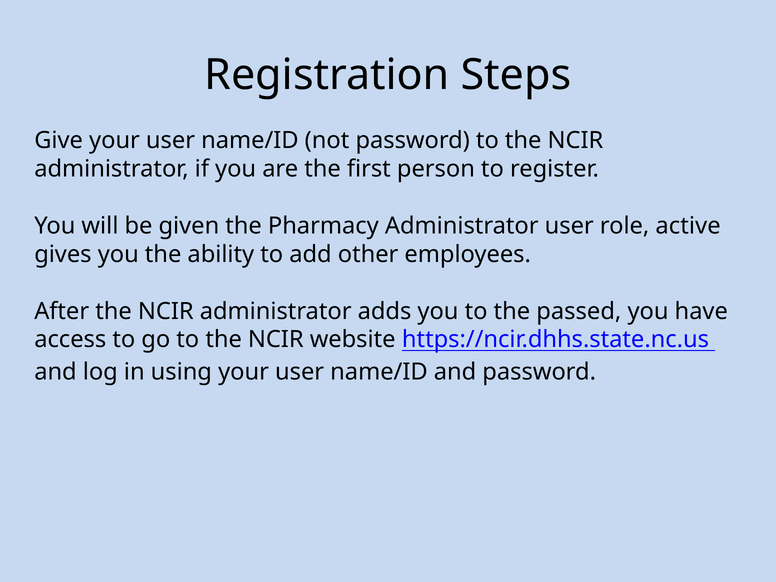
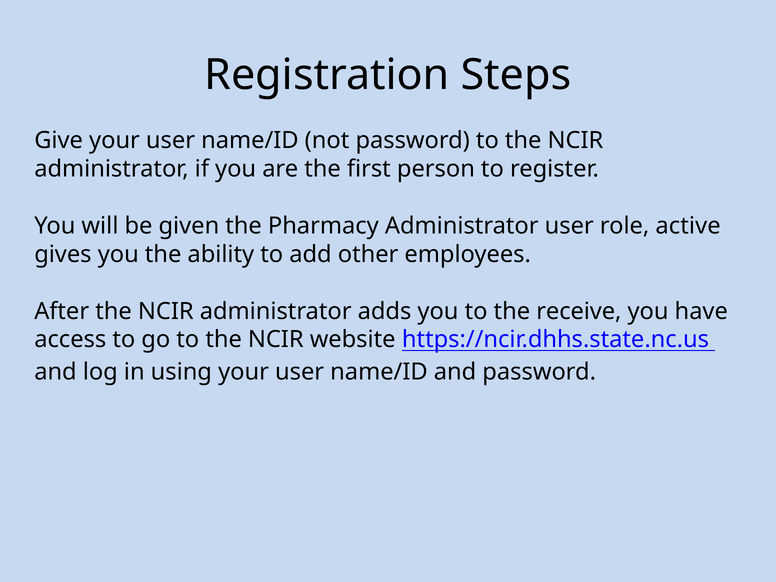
passed: passed -> receive
